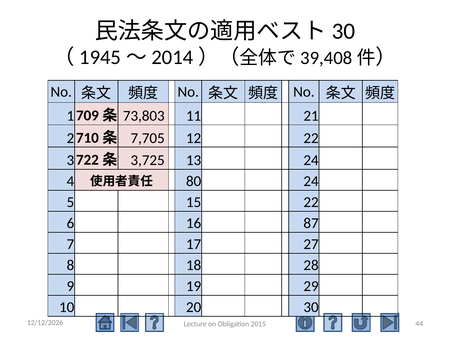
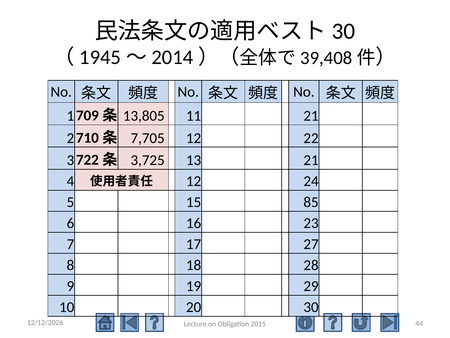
73,803: 73,803 -> 13,805
13 24: 24 -> 21
80 at (194, 181): 80 -> 12
15 22: 22 -> 85
87: 87 -> 23
